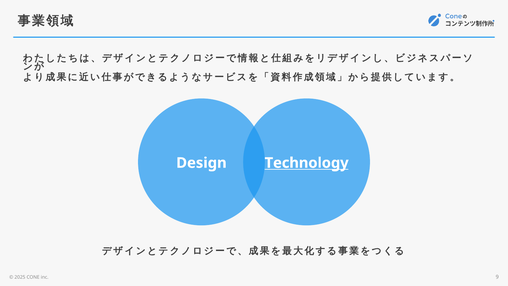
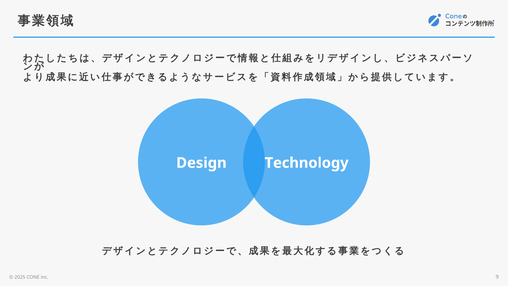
Technology underline: present -> none
